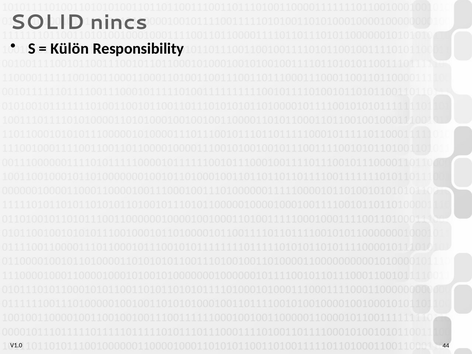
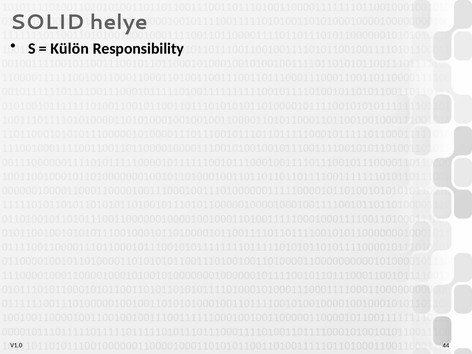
nincs: nincs -> helye
